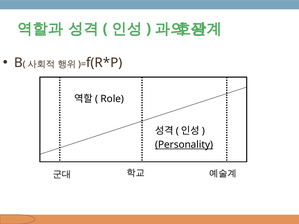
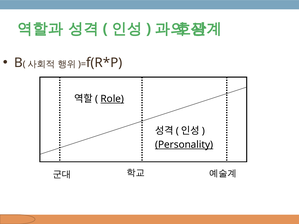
Role underline: none -> present
